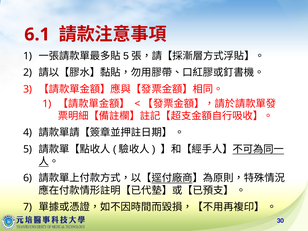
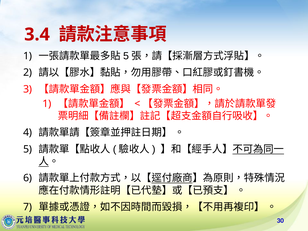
6.1: 6.1 -> 3.4
